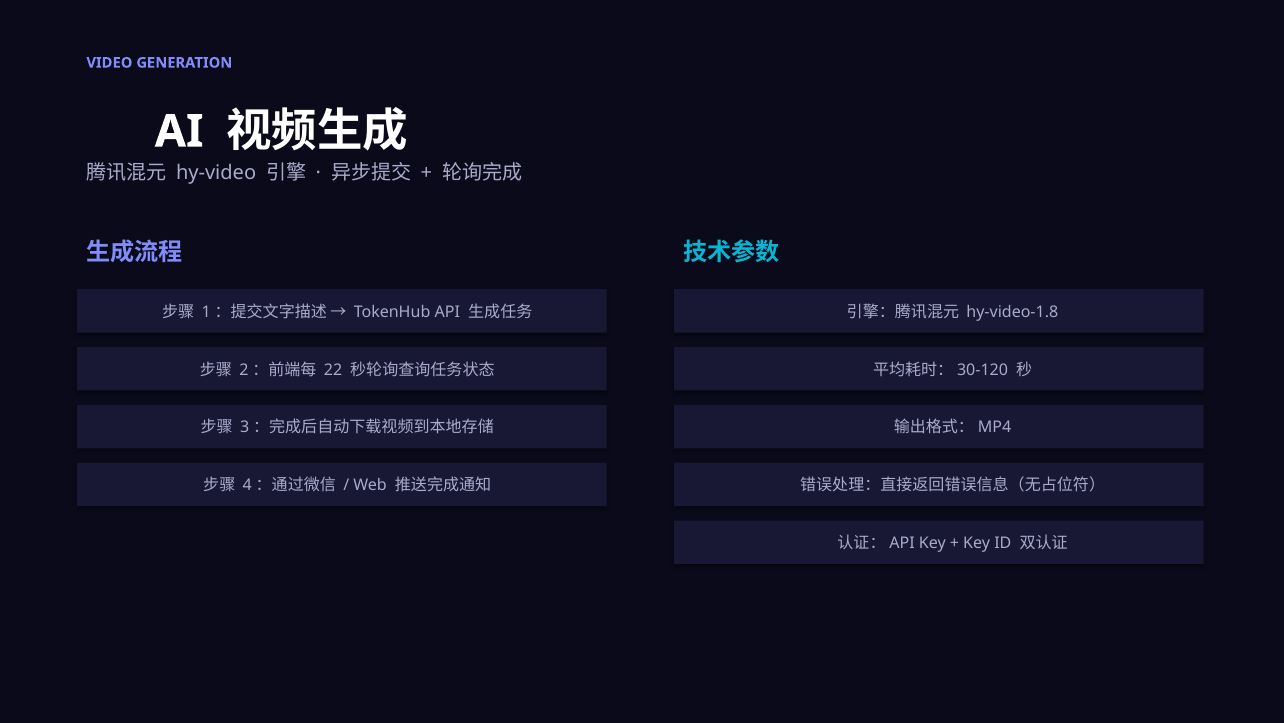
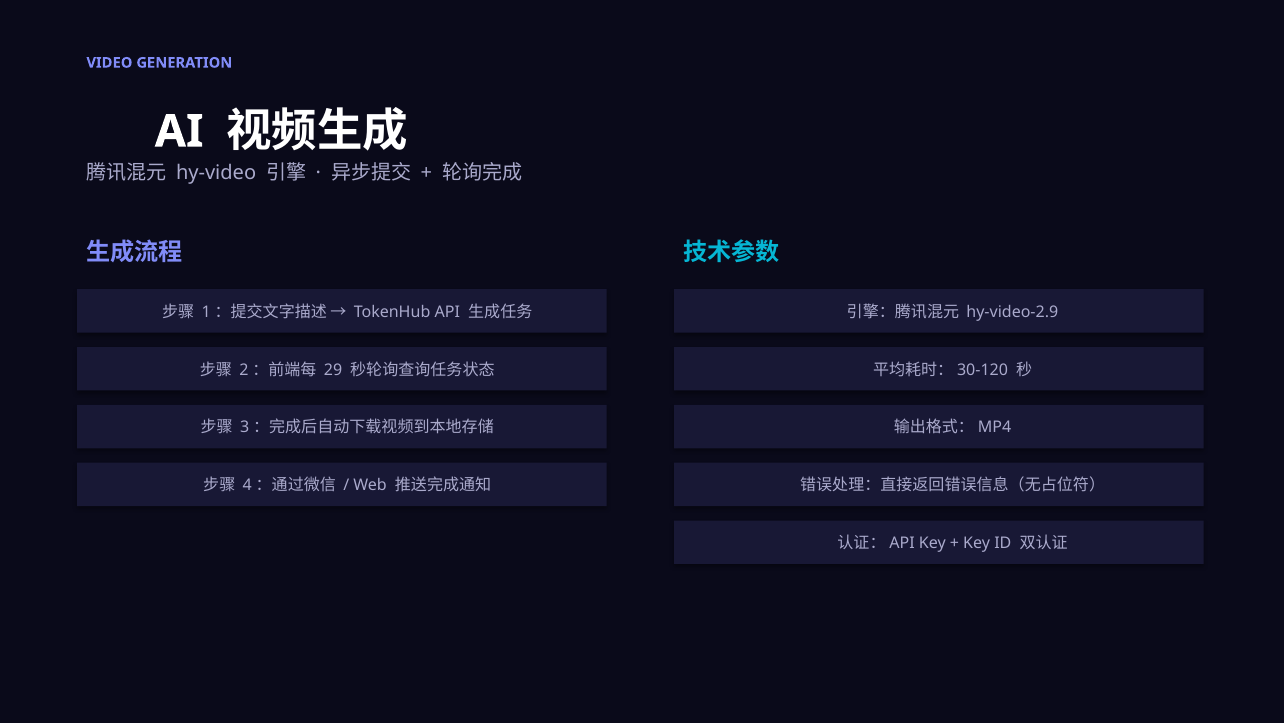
hy-video-1.8: hy-video-1.8 -> hy-video-2.9
22: 22 -> 29
